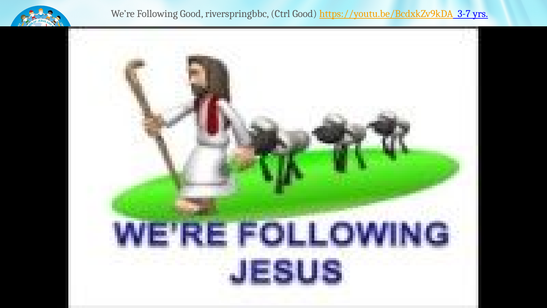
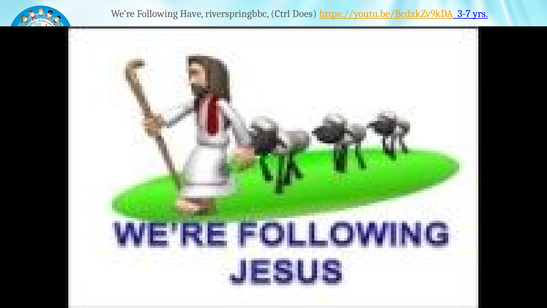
Following Good: Good -> Have
Ctrl Good: Good -> Does
